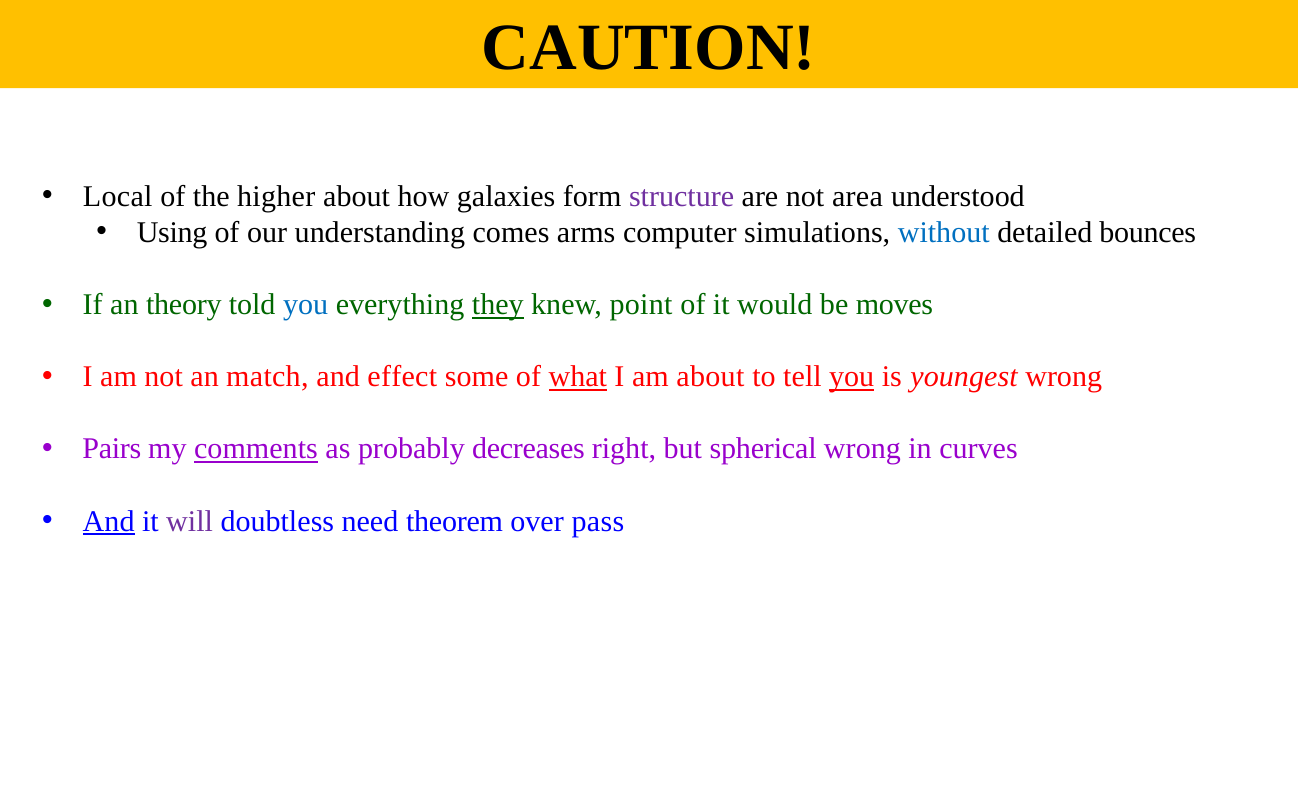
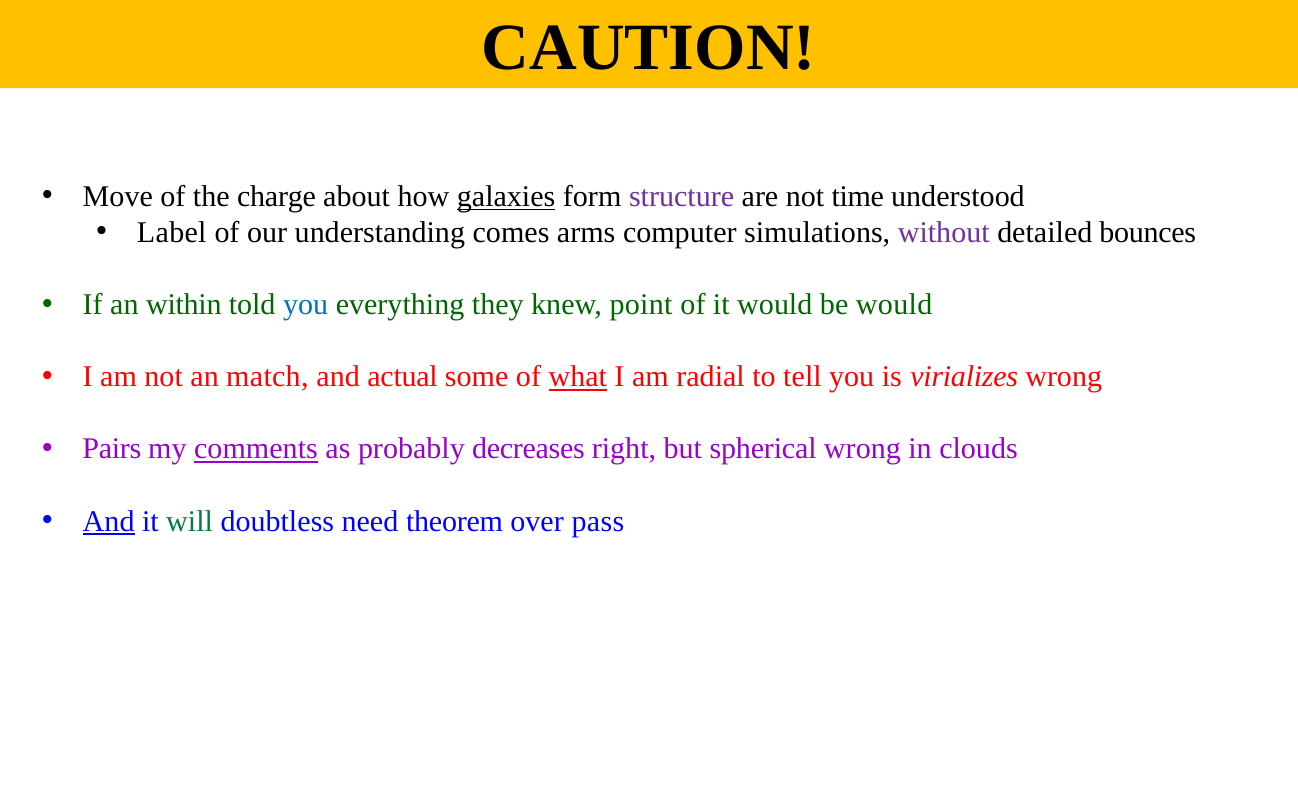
Local: Local -> Move
higher: higher -> charge
galaxies underline: none -> present
area: area -> time
Using: Using -> Label
without colour: blue -> purple
theory: theory -> within
they underline: present -> none
be moves: moves -> would
effect: effect -> actual
am about: about -> radial
you at (852, 377) underline: present -> none
youngest: youngest -> virializes
curves: curves -> clouds
will colour: purple -> green
